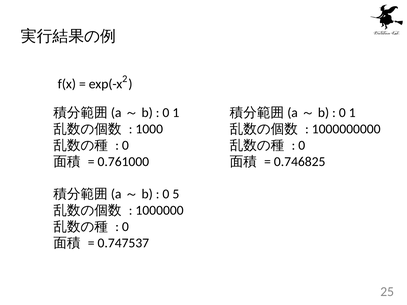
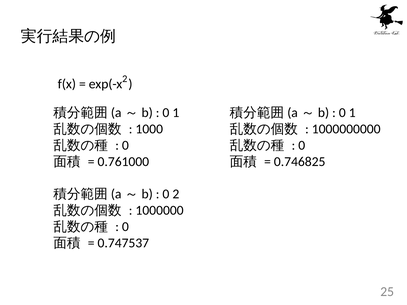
0 5: 5 -> 2
